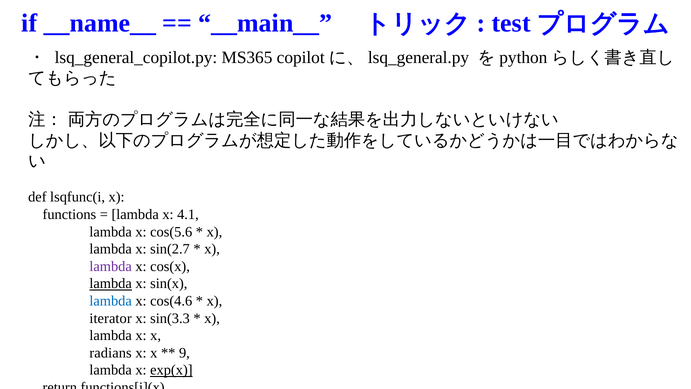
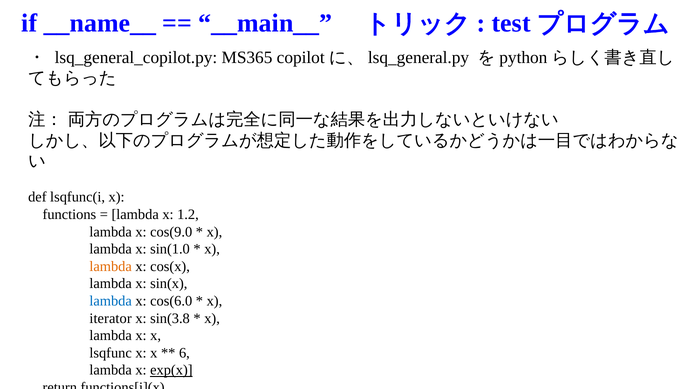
4.1: 4.1 -> 1.2
cos(5.6: cos(5.6 -> cos(9.0
sin(2.7: sin(2.7 -> sin(1.0
lambda at (111, 266) colour: purple -> orange
lambda at (111, 283) underline: present -> none
cos(4.6: cos(4.6 -> cos(6.0
sin(3.3: sin(3.3 -> sin(3.8
radians: radians -> lsqfunc
9: 9 -> 6
